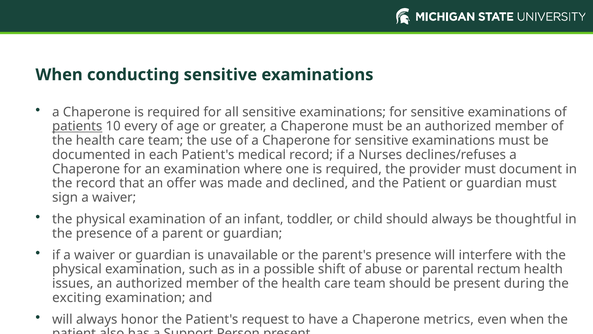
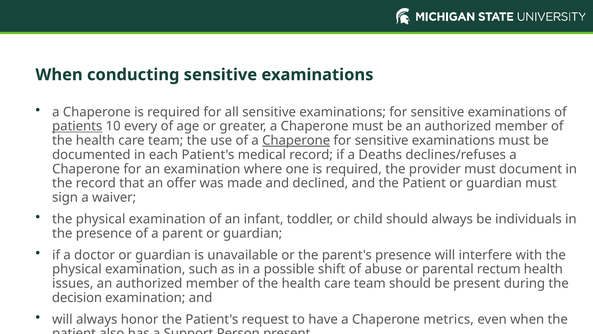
Chaperone at (296, 140) underline: none -> present
Nurses: Nurses -> Deaths
thoughtful: thoughtful -> individuals
if a waiver: waiver -> doctor
exciting: exciting -> decision
